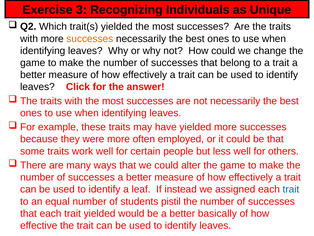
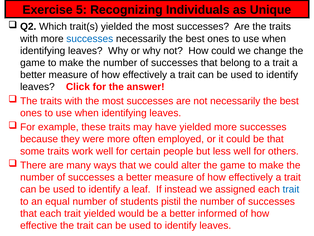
3: 3 -> 5
successes at (90, 39) colour: orange -> blue
basically: basically -> informed
